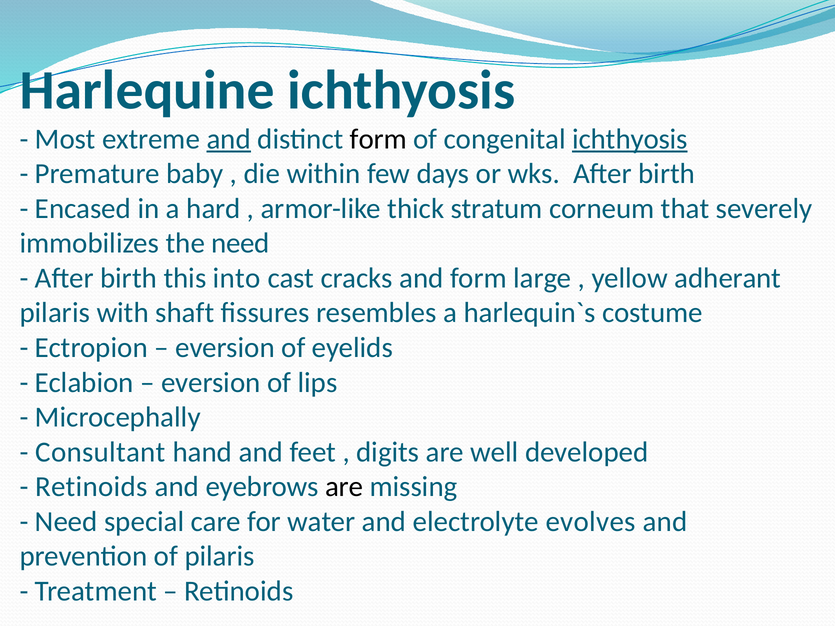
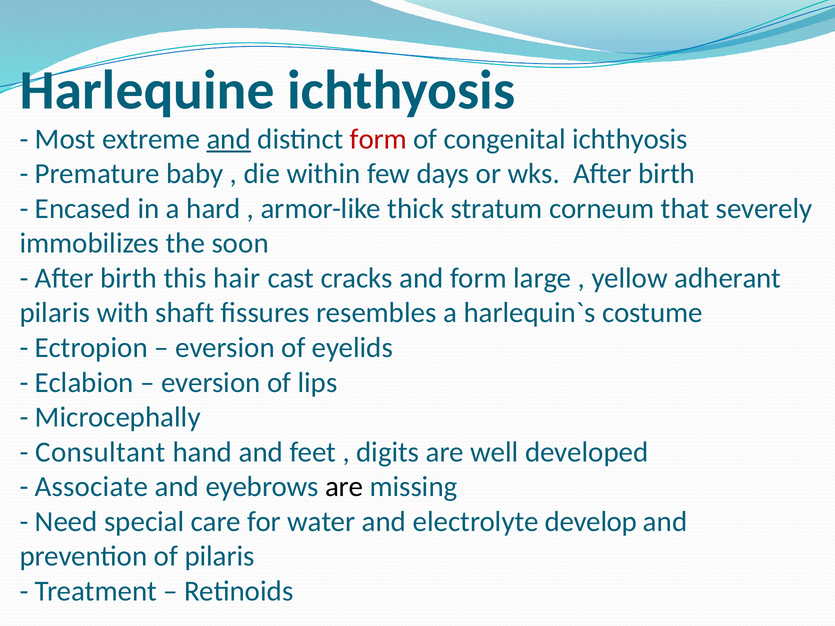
form at (378, 139) colour: black -> red
ichthyosis at (630, 139) underline: present -> none
the need: need -> soon
into: into -> hair
Retinoids at (91, 487): Retinoids -> Associate
evolves: evolves -> develop
